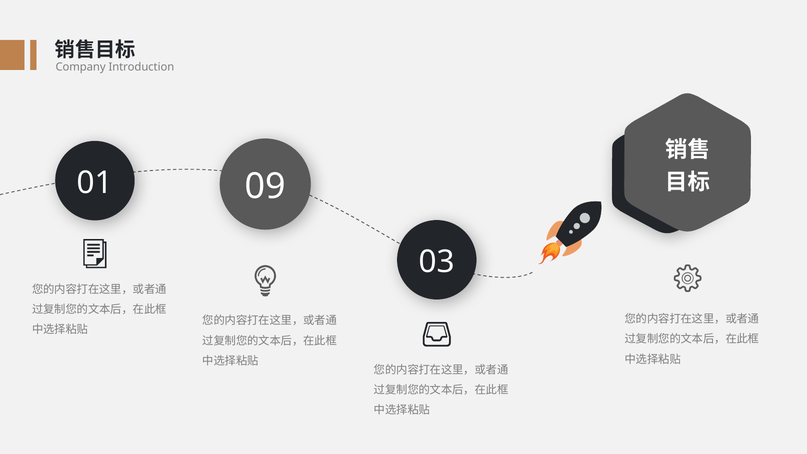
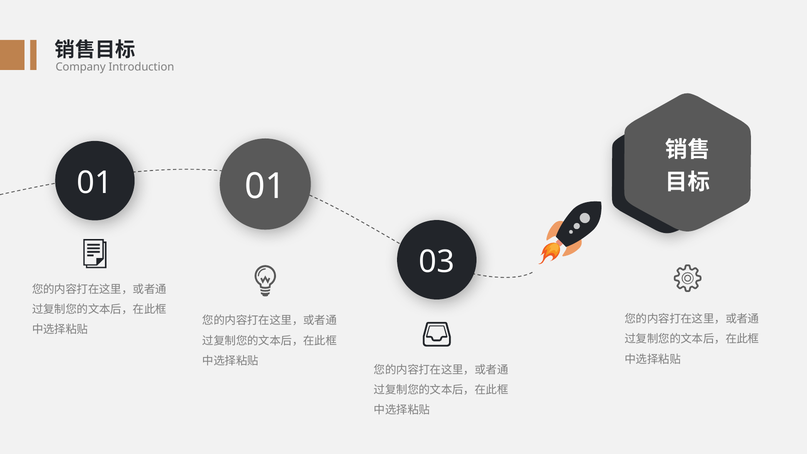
01 09: 09 -> 01
